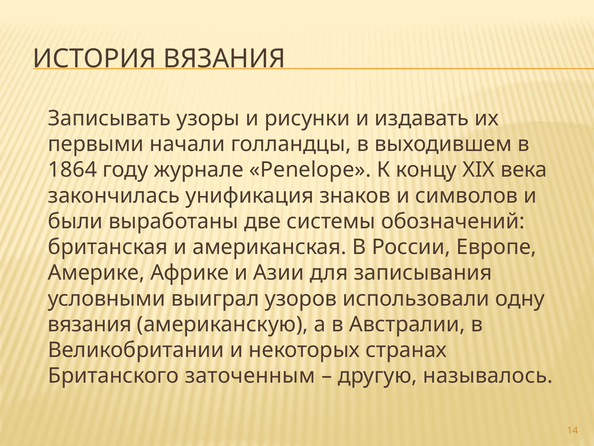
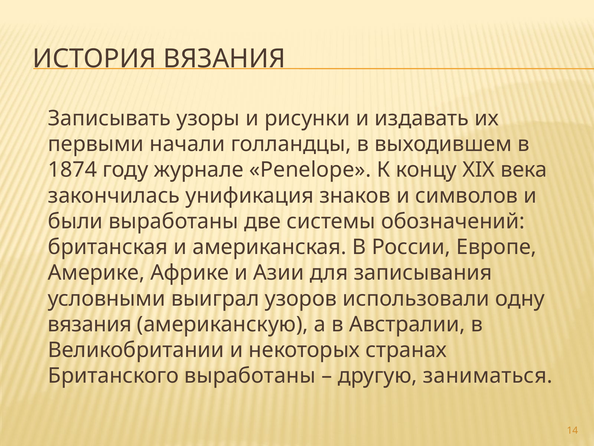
1864: 1864 -> 1874
Британского заточенным: заточенным -> выработаны
называлось: называлось -> заниматься
